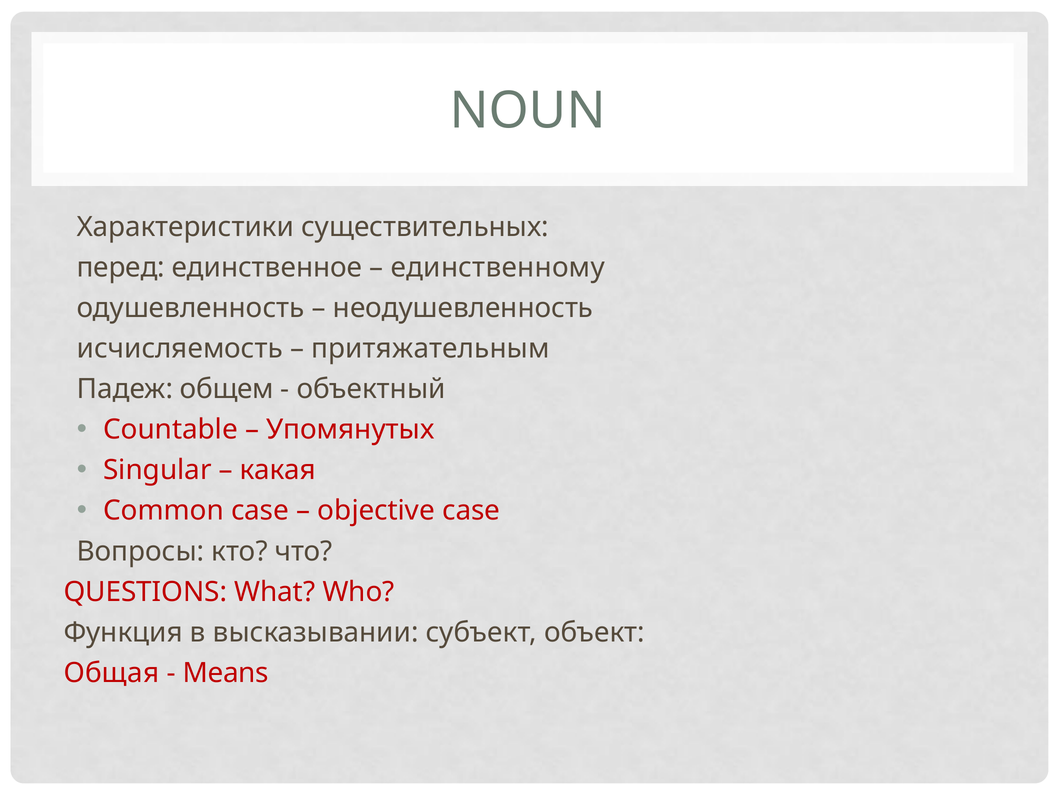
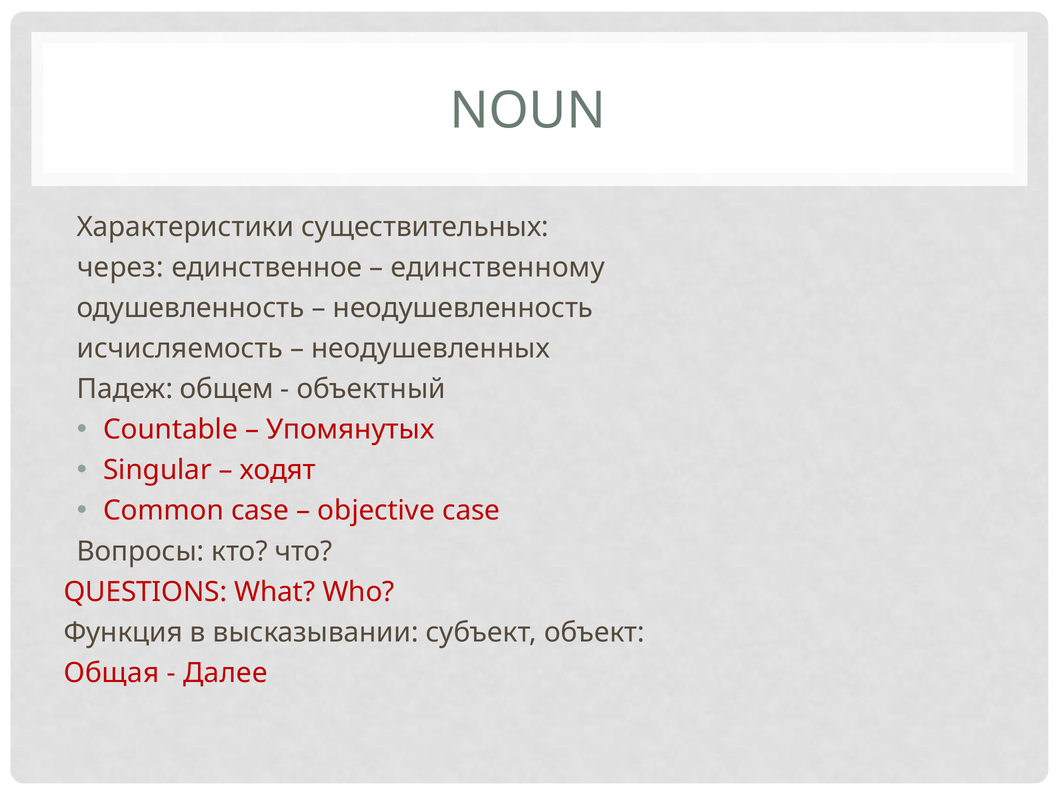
перед: перед -> через
притяжательным: притяжательным -> неодушевленных
какая: какая -> ходят
Means: Means -> Далее
